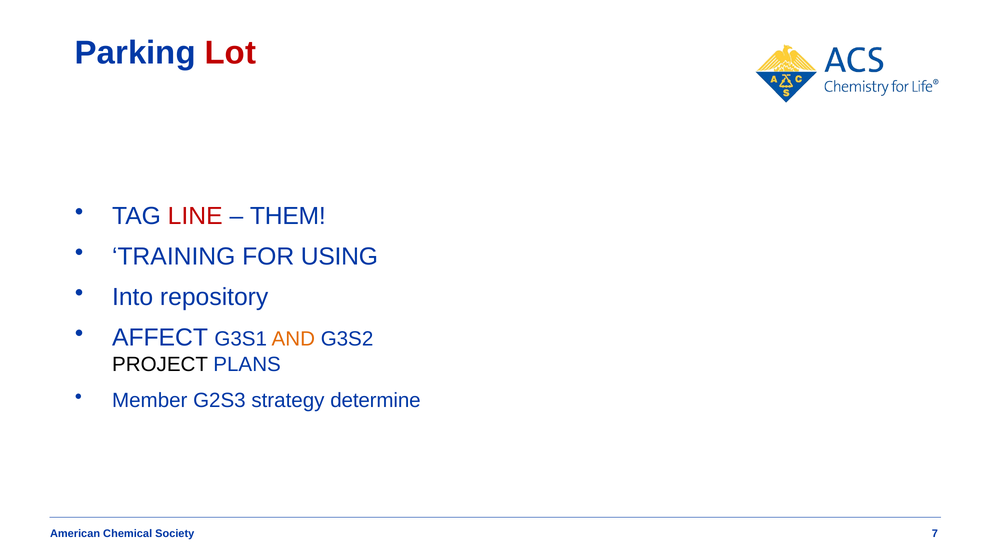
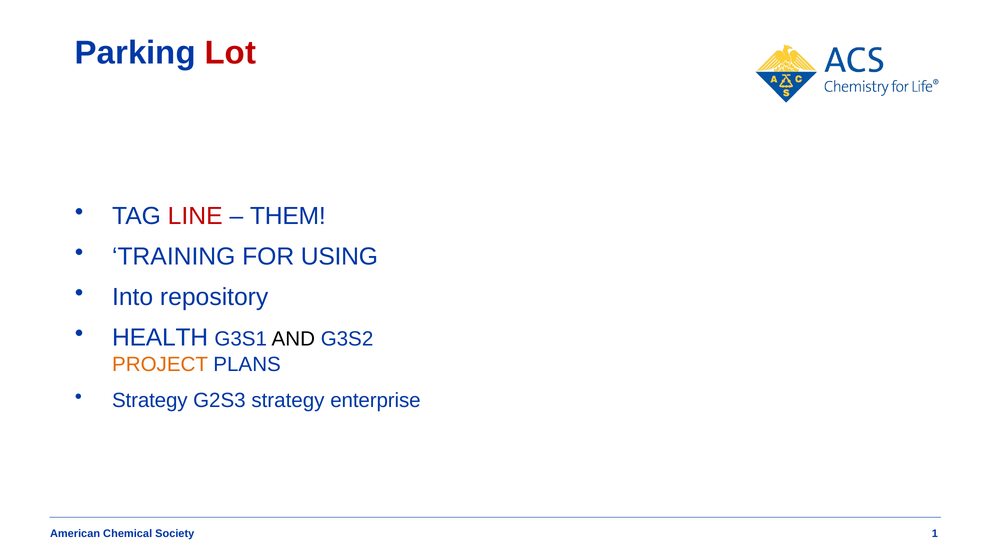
AFFECT: AFFECT -> HEALTH
AND colour: orange -> black
PROJECT colour: black -> orange
Member at (150, 400): Member -> Strategy
determine: determine -> enterprise
7: 7 -> 1
